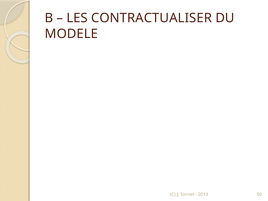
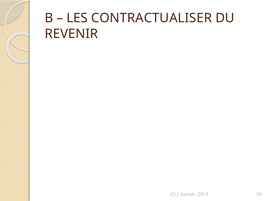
MODELE: MODELE -> REVENIR
